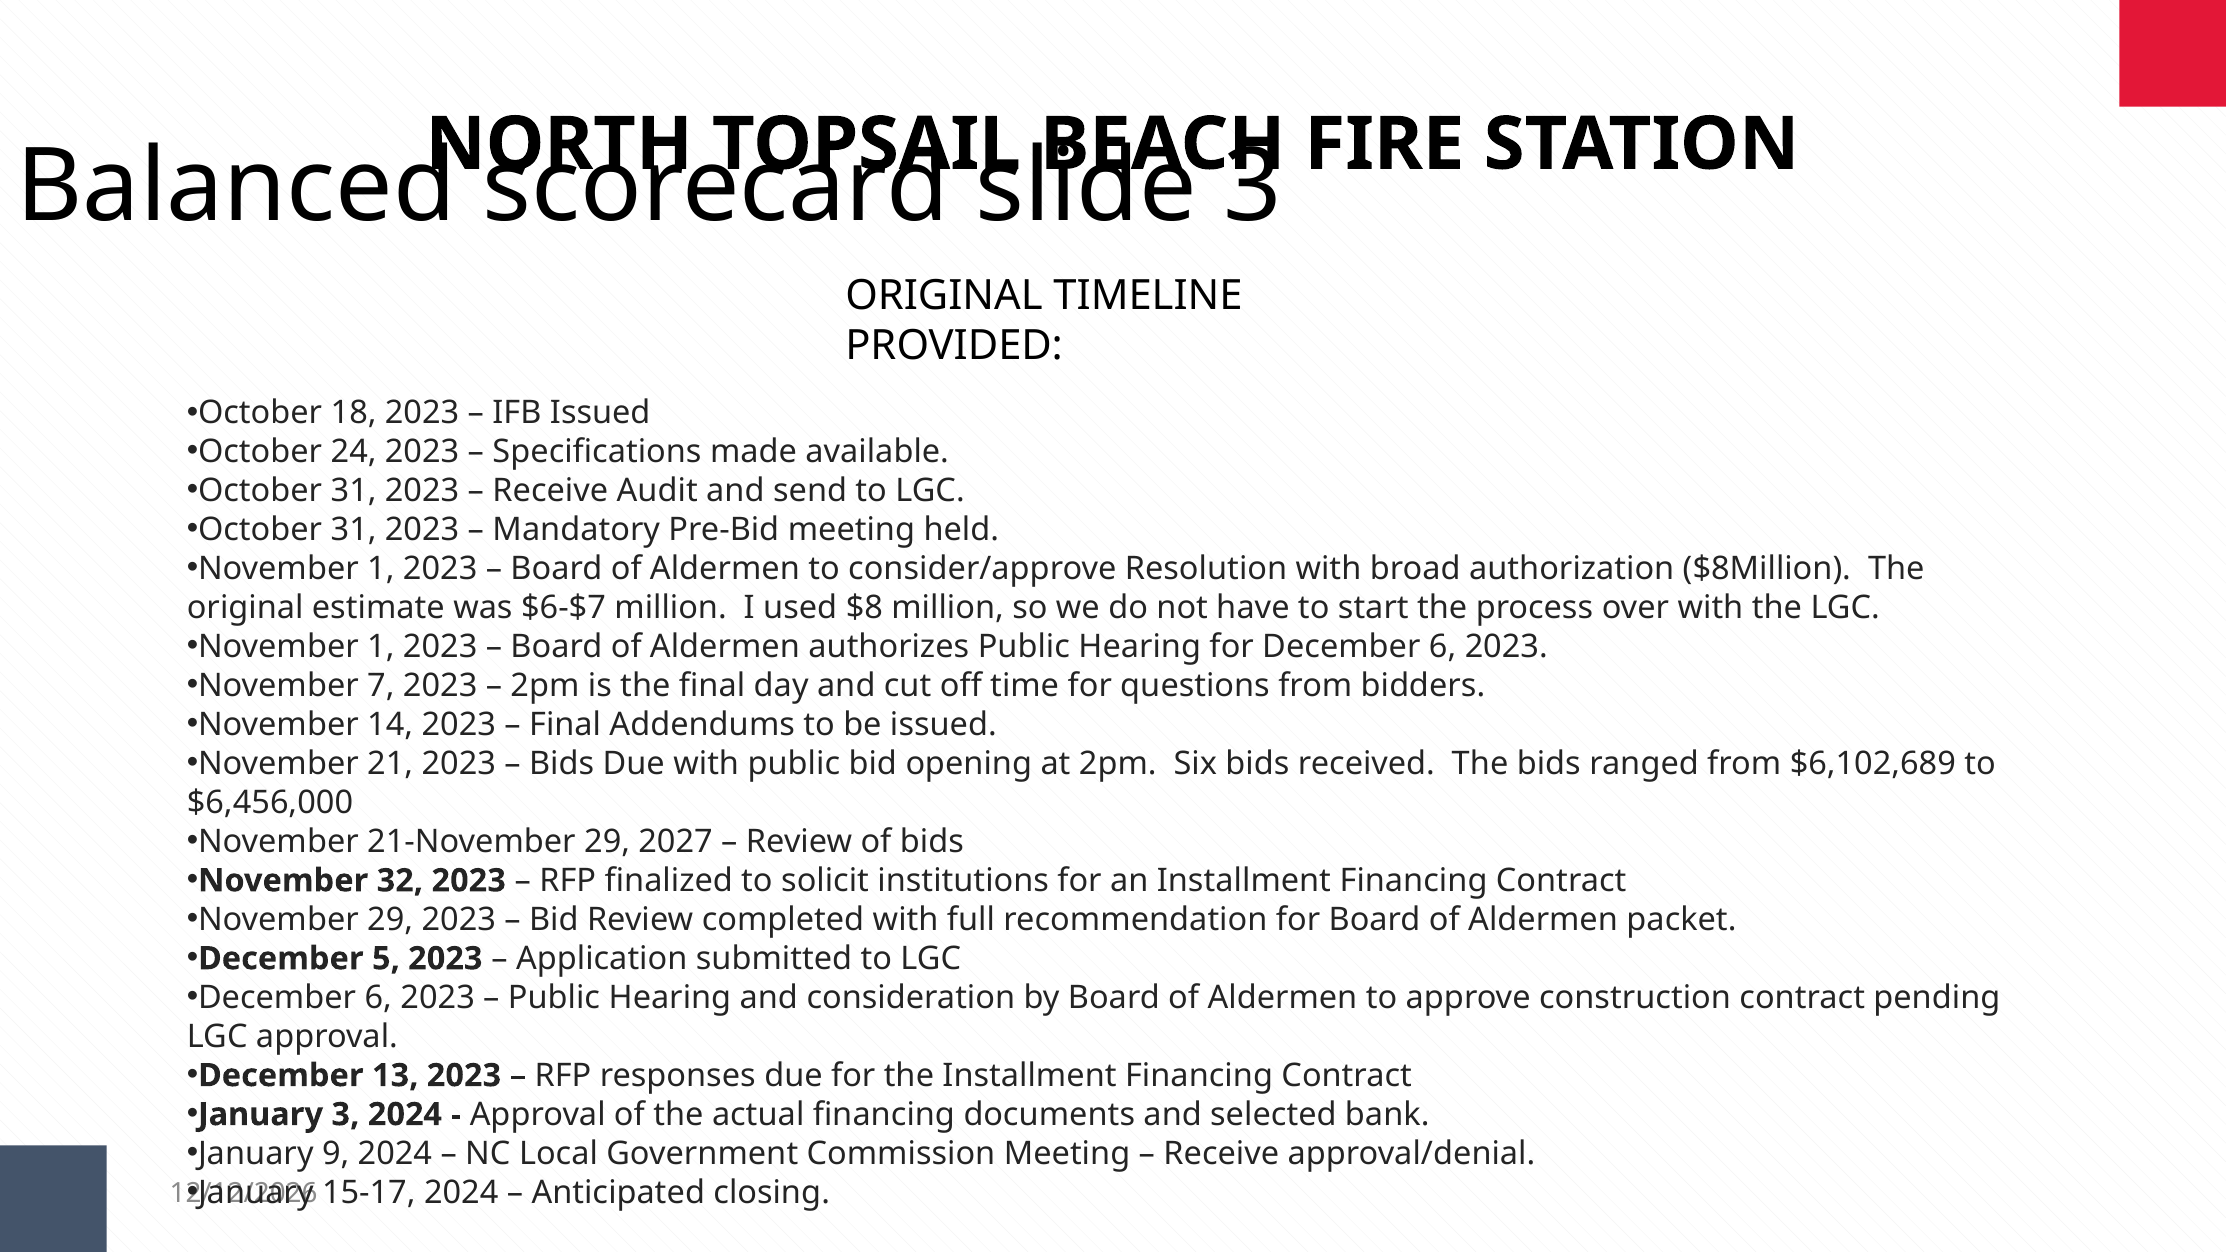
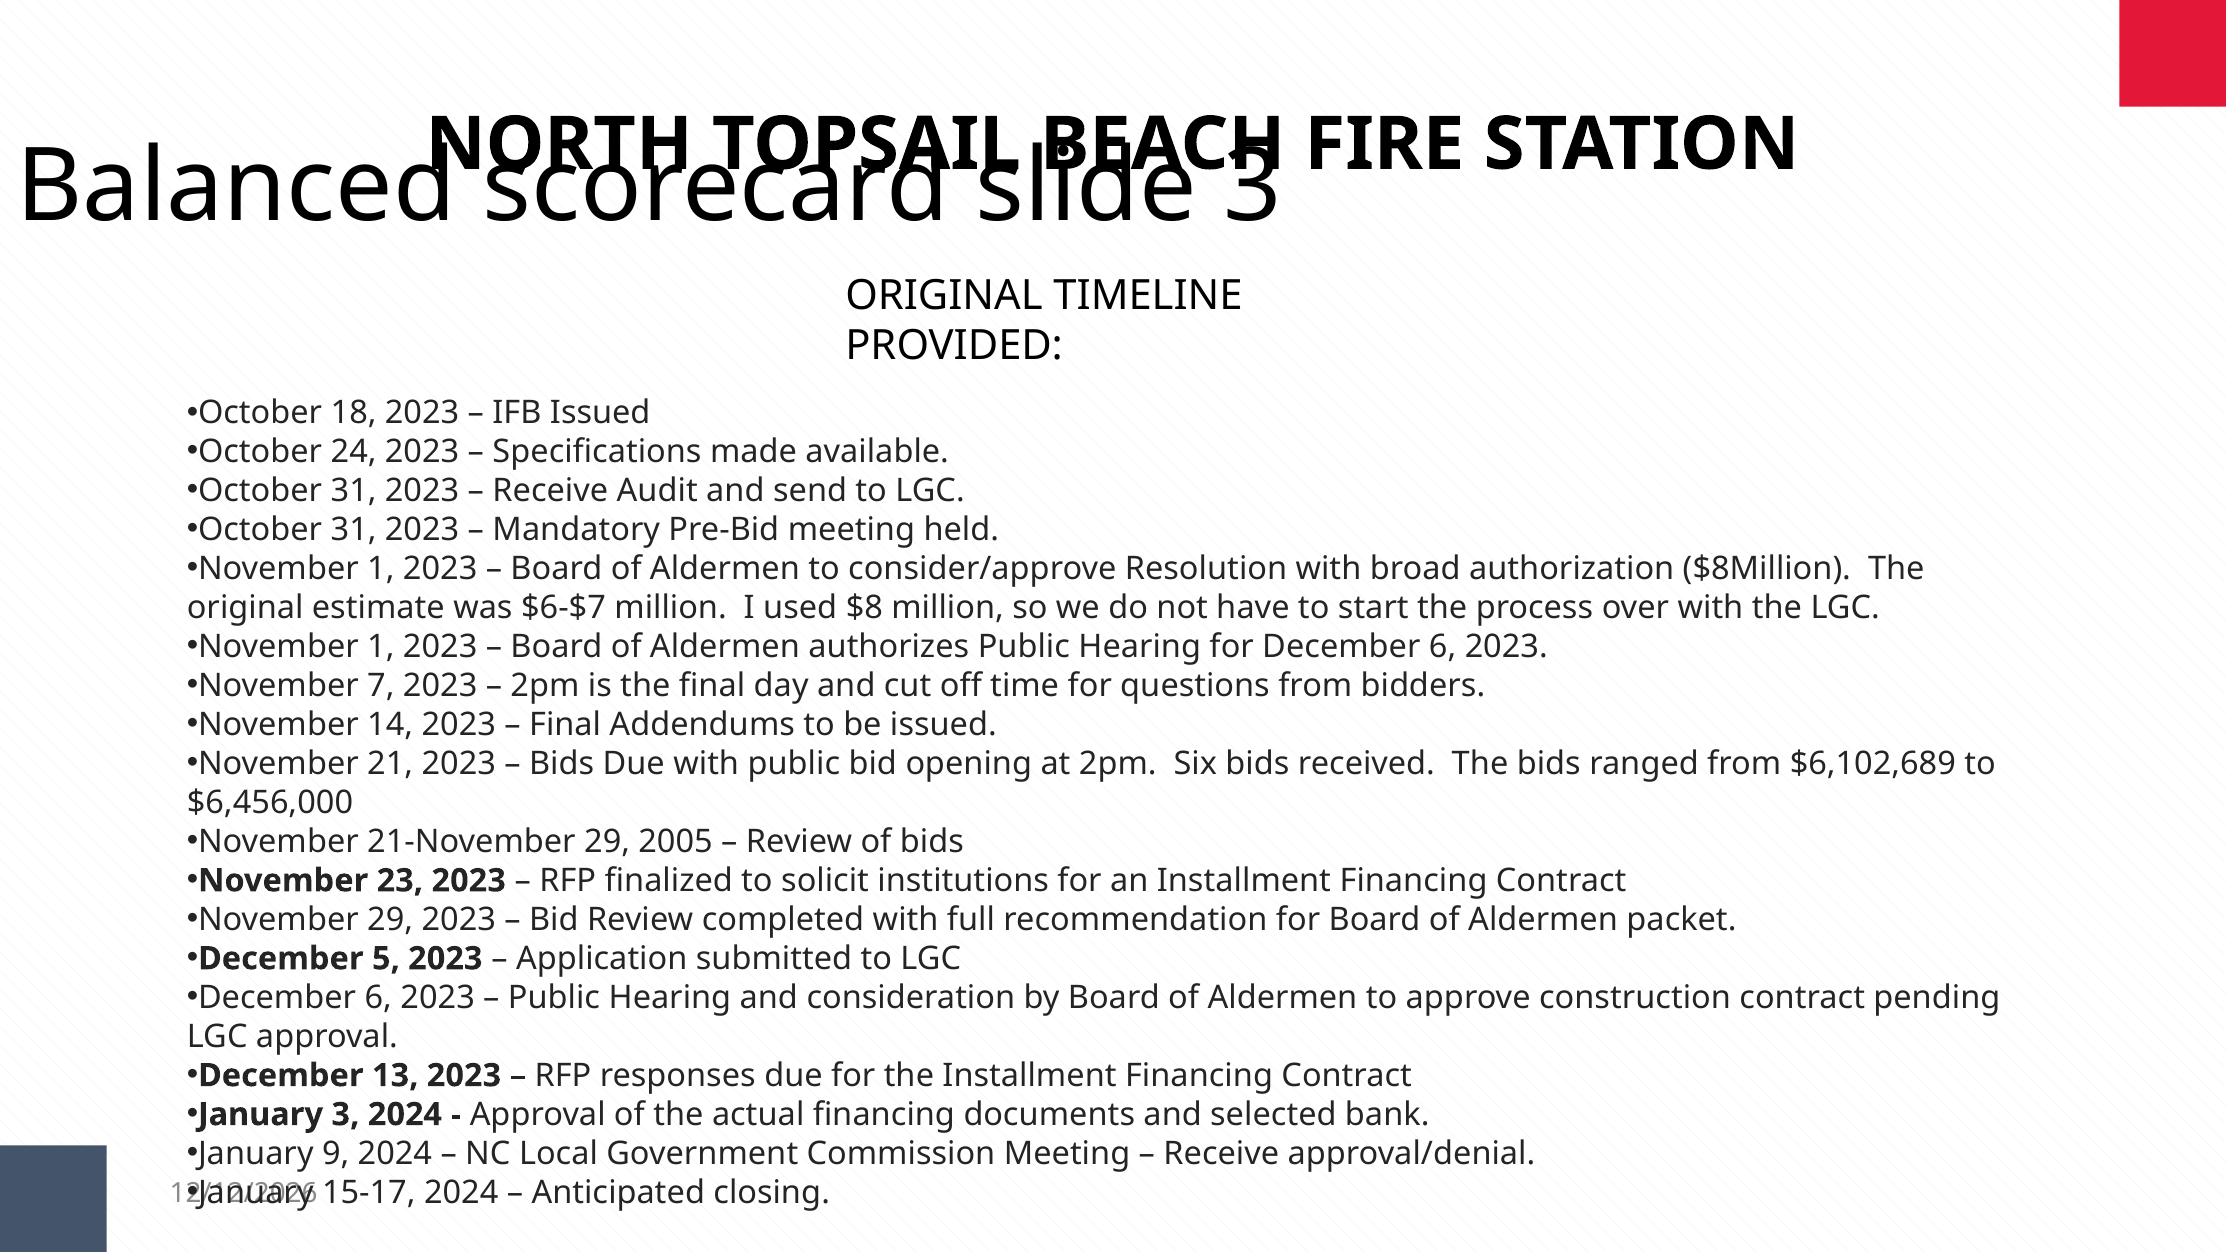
2027: 2027 -> 2005
32: 32 -> 23
